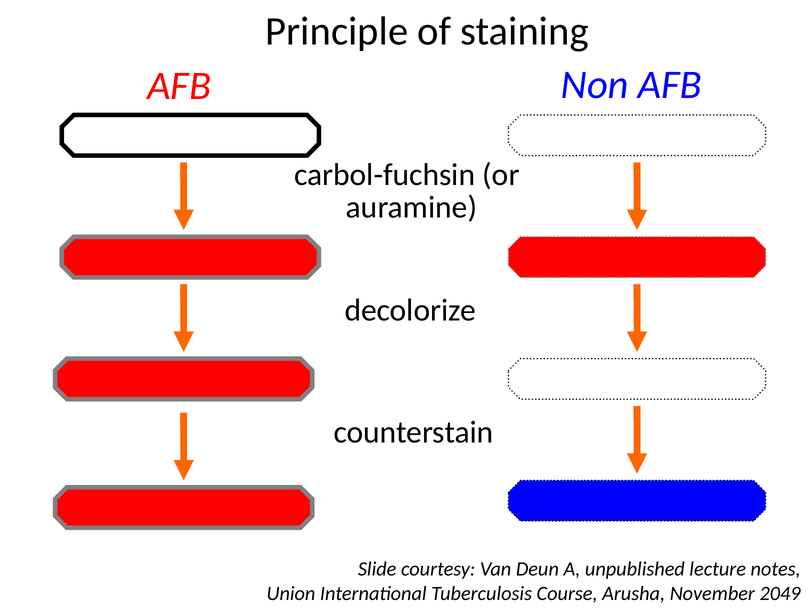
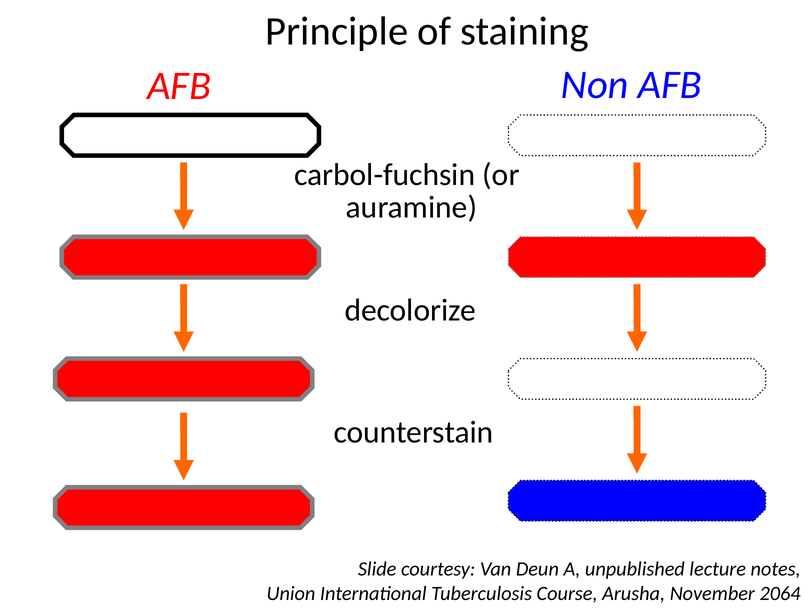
2049: 2049 -> 2064
